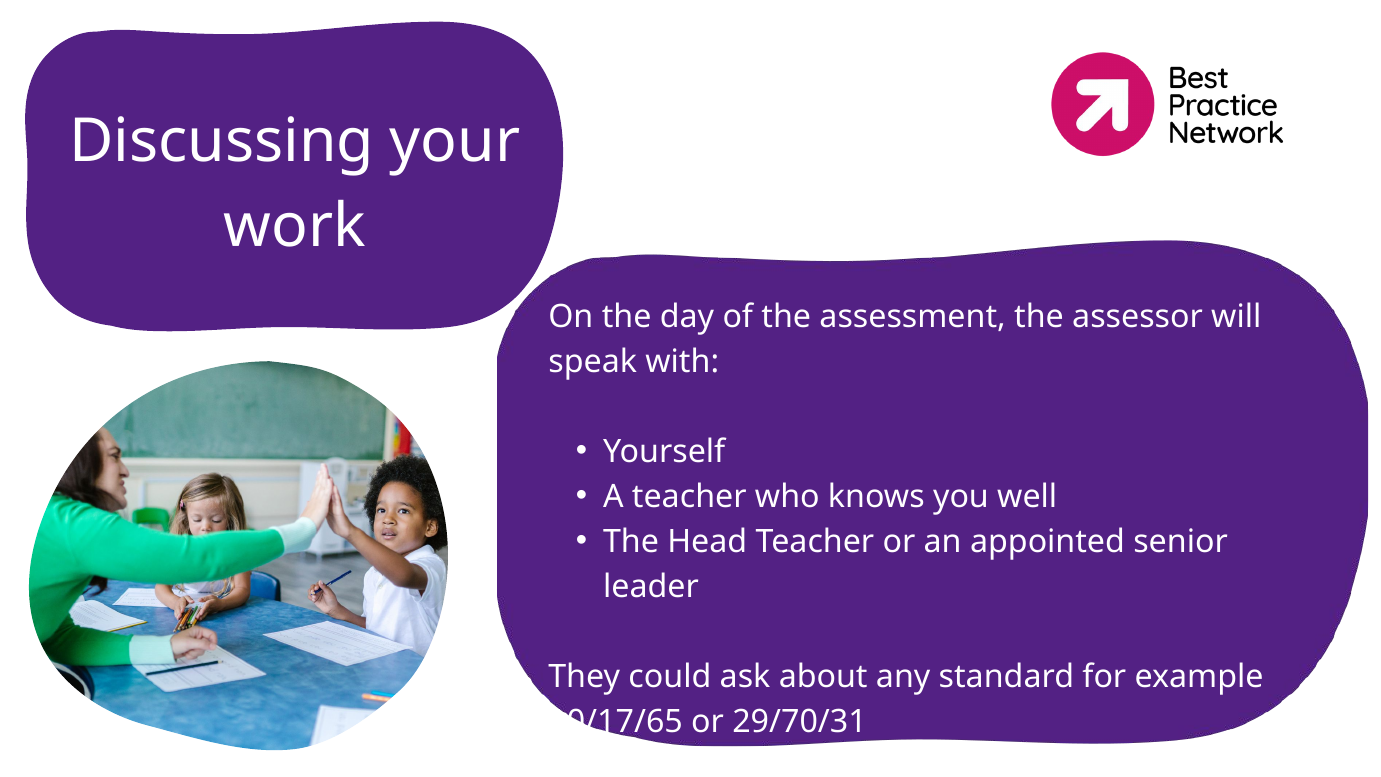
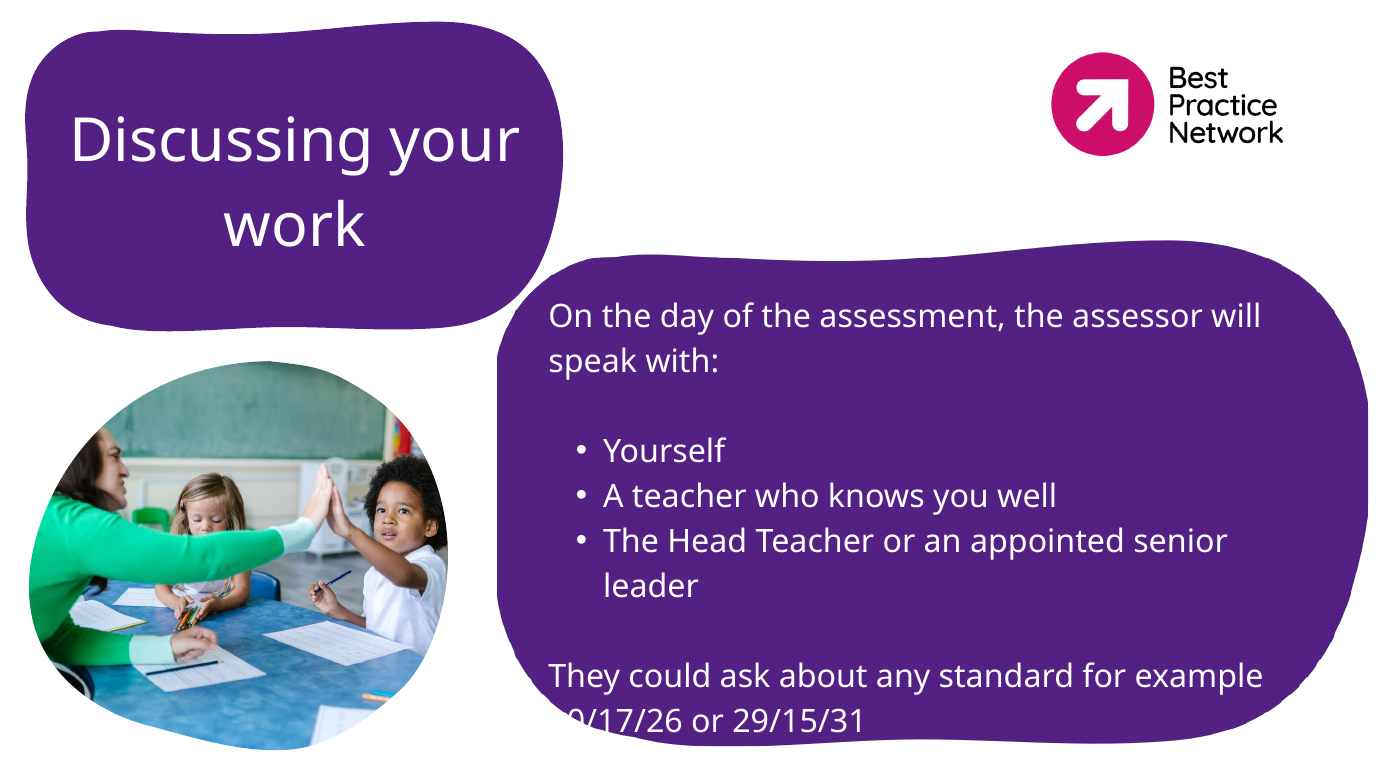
10/17/65: 10/17/65 -> 10/17/26
29/70/31: 29/70/31 -> 29/15/31
